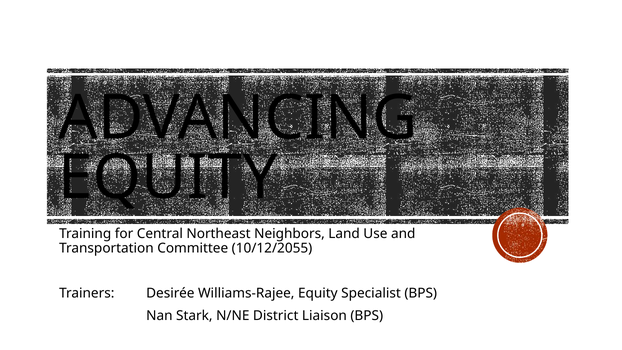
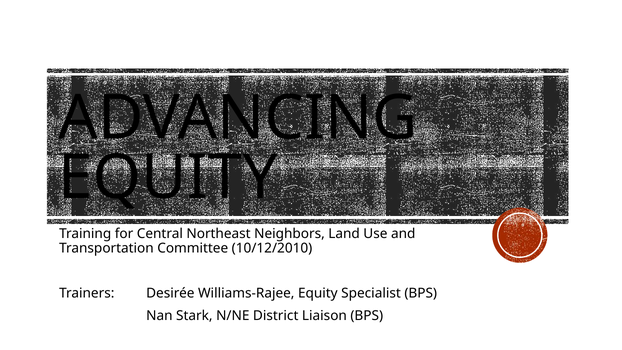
10/12/2055: 10/12/2055 -> 10/12/2010
